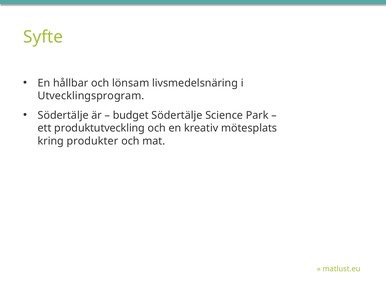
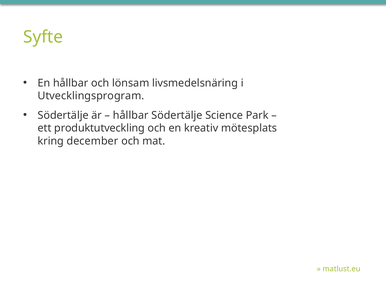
budget at (131, 115): budget -> hållbar
produkter: produkter -> december
